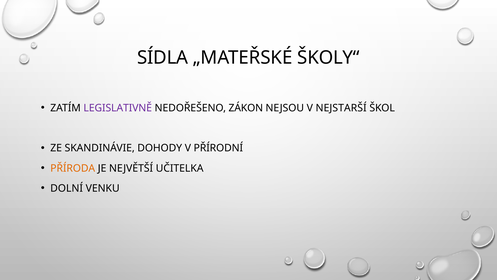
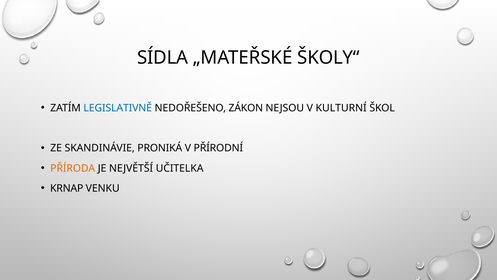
LEGISLATIVNĚ colour: purple -> blue
NEJSTARŠÍ: NEJSTARŠÍ -> KULTURNÍ
DOHODY: DOHODY -> PRONIKÁ
DOLNÍ: DOLNÍ -> KRNAP
